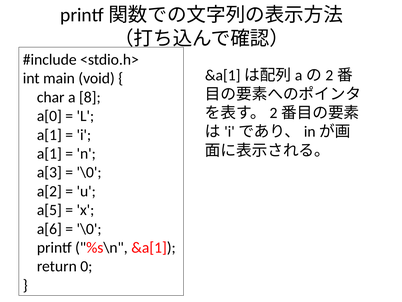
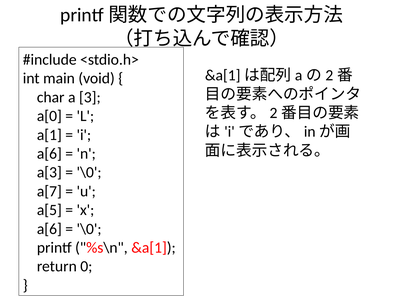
8: 8 -> 3
a[1 at (49, 153): a[1 -> a[6
a[2: a[2 -> a[7
